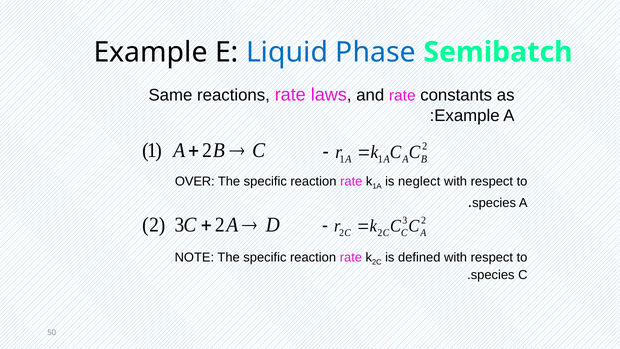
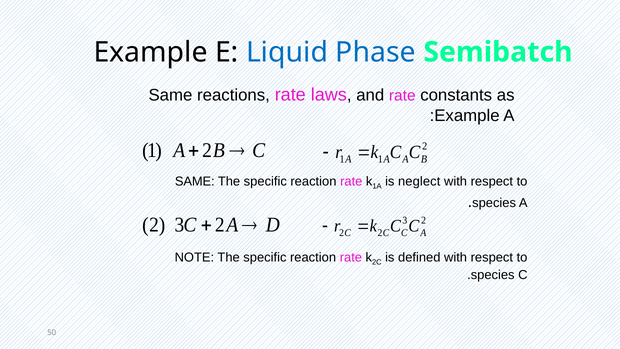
OVER at (195, 181): OVER -> SAME
